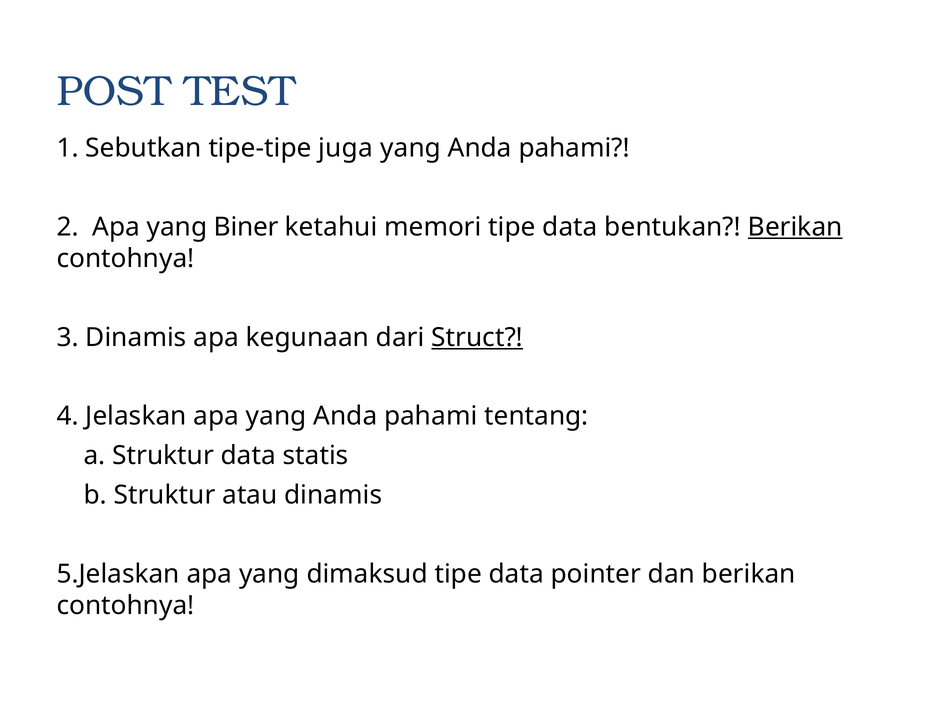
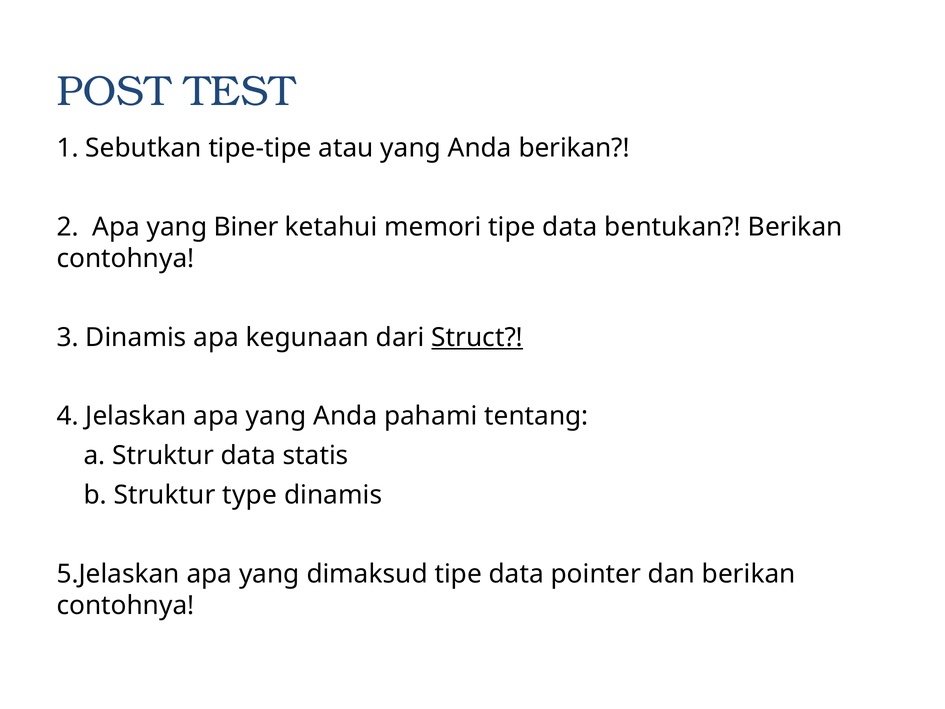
juga: juga -> atau
pahami at (574, 148): pahami -> berikan
Berikan at (795, 227) underline: present -> none
atau: atau -> type
